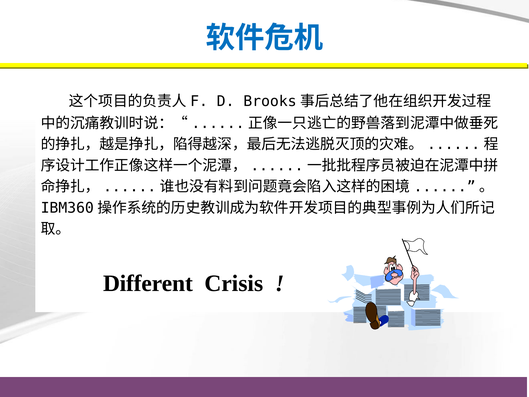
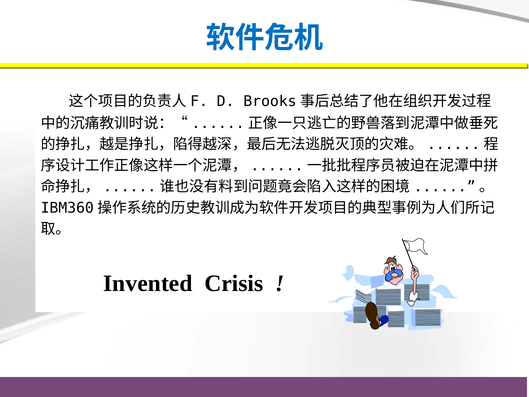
Different: Different -> Invented
